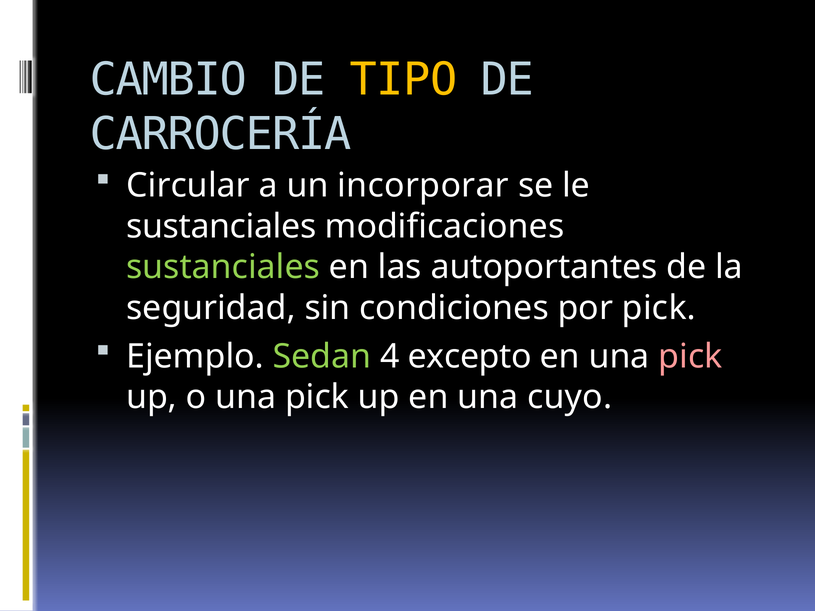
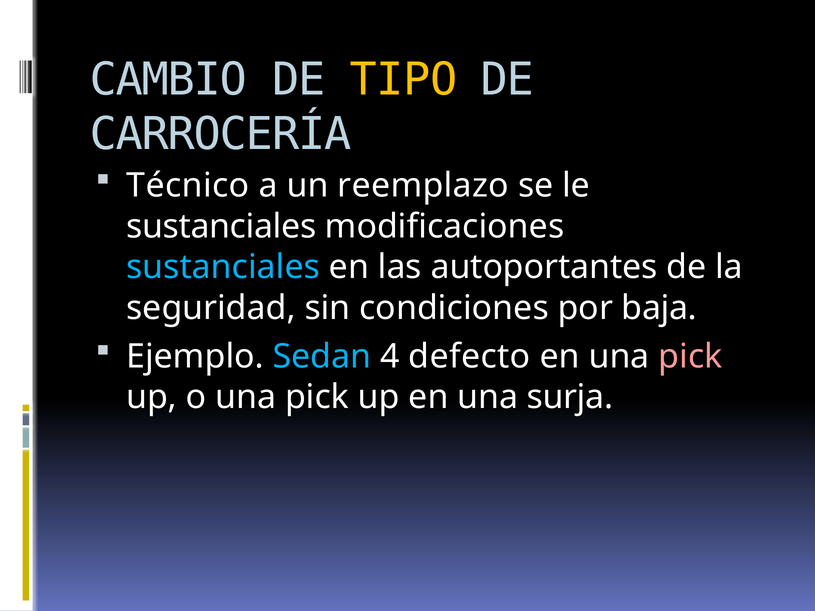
Circular: Circular -> Técnico
incorporar: incorporar -> reemplazo
sustanciales at (223, 267) colour: light green -> light blue
por pick: pick -> baja
Sedan colour: light green -> light blue
excepto: excepto -> defecto
cuyo: cuyo -> surja
